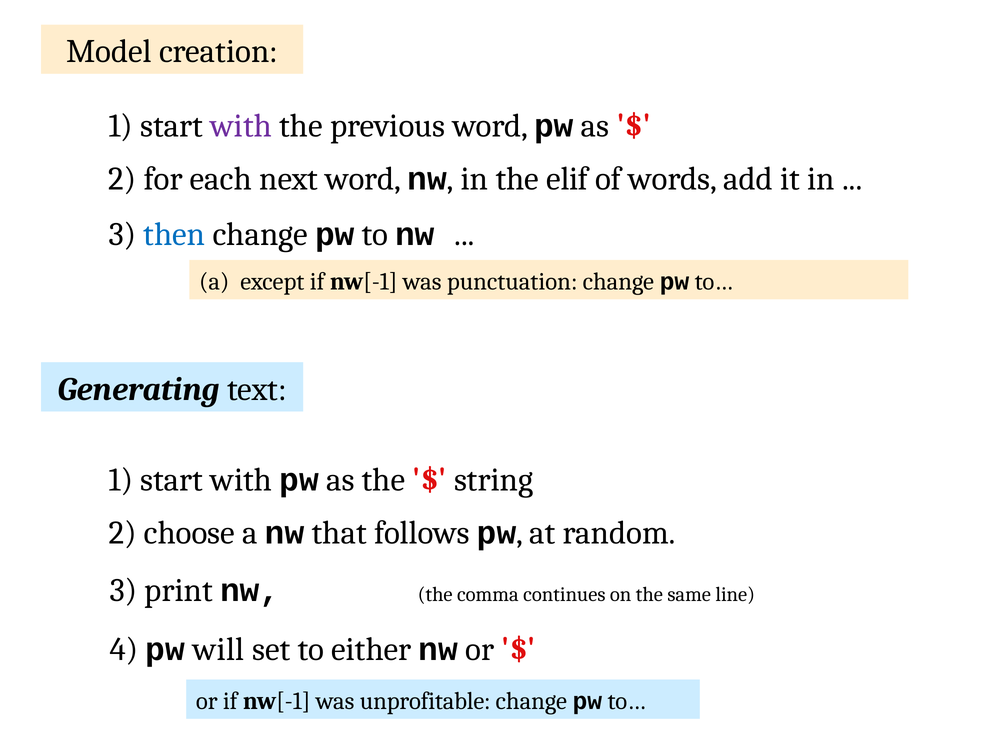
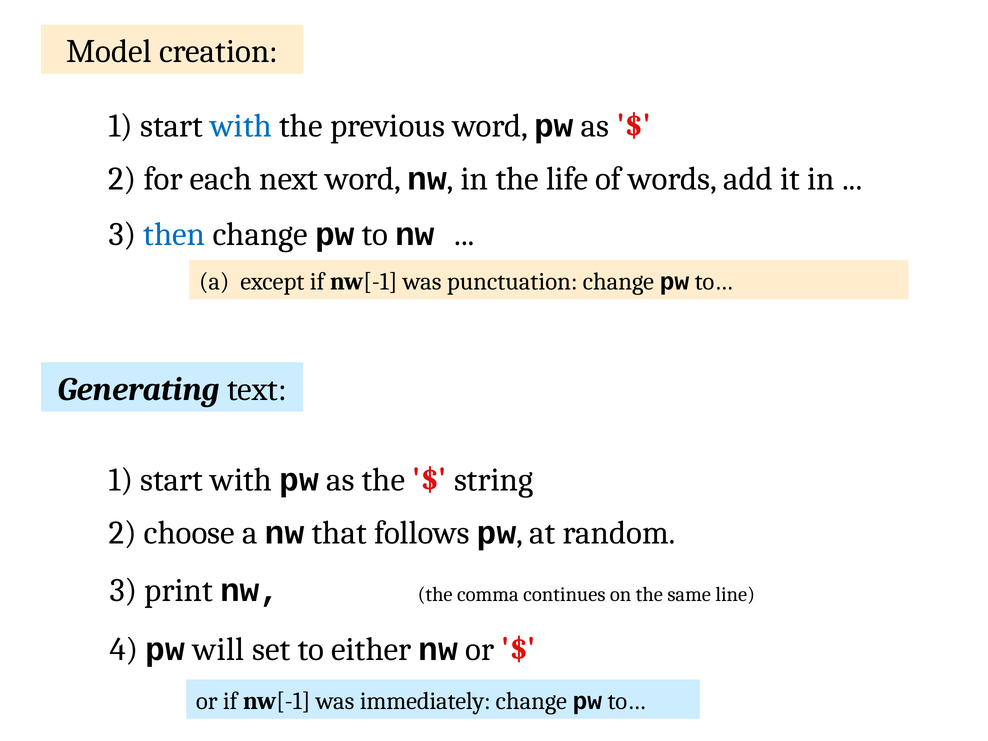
with at (241, 126) colour: purple -> blue
elif: elif -> life
unprofitable: unprofitable -> immediately
